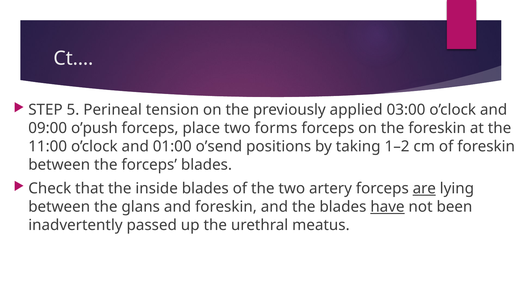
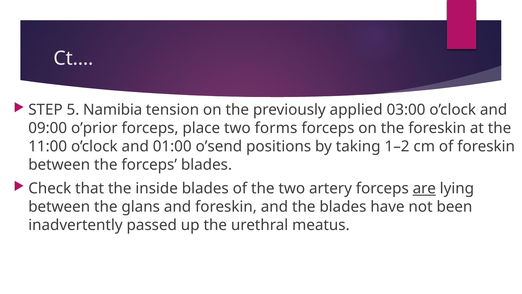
Perineal: Perineal -> Namibia
o’push: o’push -> o’prior
have underline: present -> none
